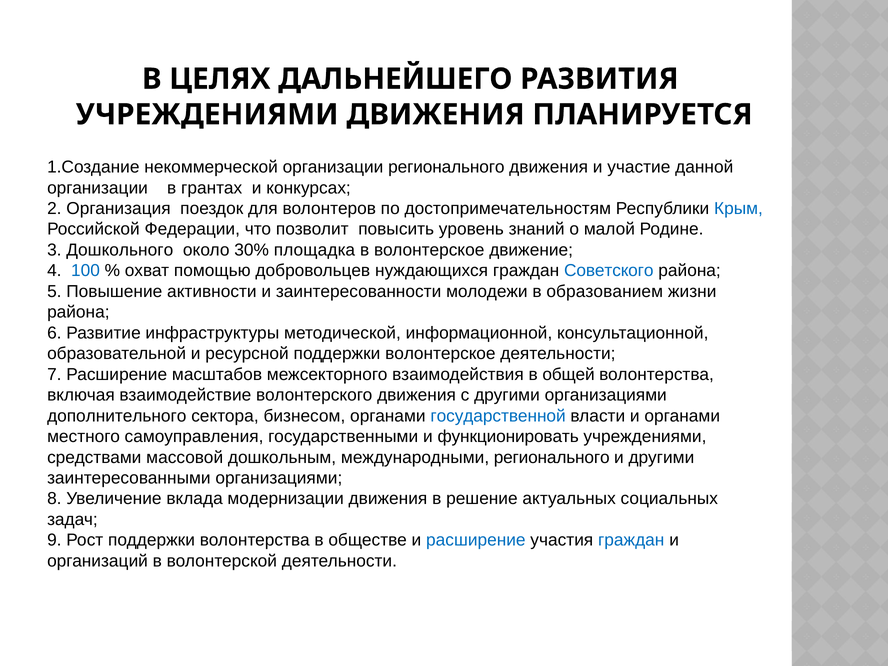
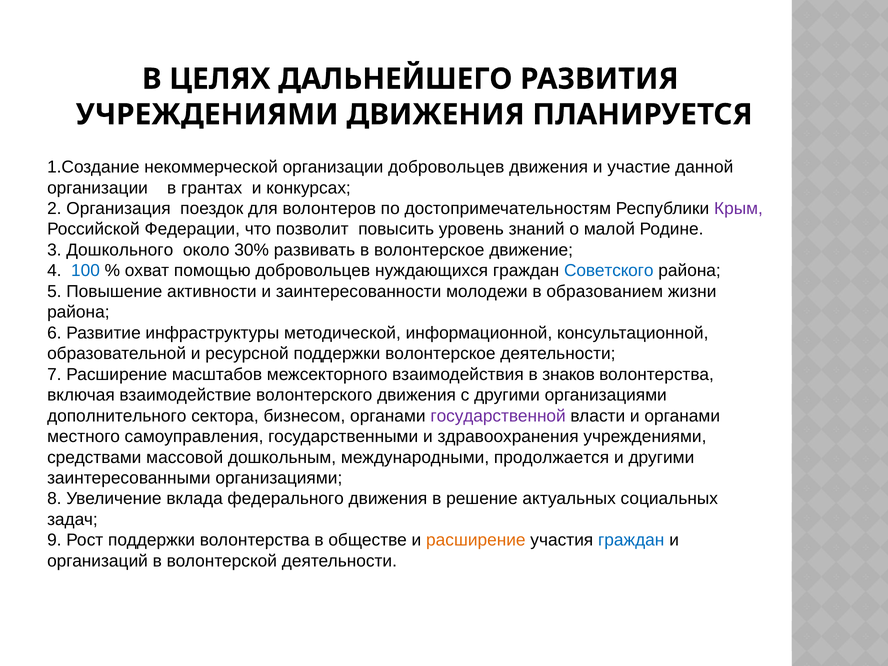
организации регионального: регионального -> добровольцев
Крым colour: blue -> purple
площадка: площадка -> развивать
общей: общей -> знаков
государственной colour: blue -> purple
функционировать: функционировать -> здравоохранения
международными регионального: регионального -> продолжается
модернизации: модернизации -> федерального
расширение at (476, 540) colour: blue -> orange
